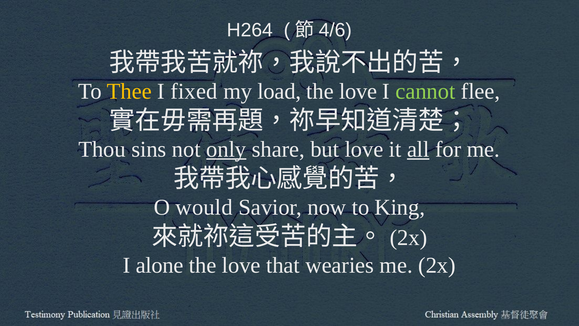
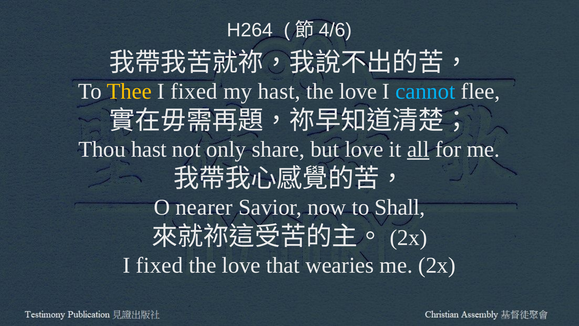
my load: load -> hast
cannot colour: light green -> light blue
Thou sins: sins -> hast
only underline: present -> none
would: would -> nearer
King: King -> Shall
alone at (160, 265): alone -> fixed
